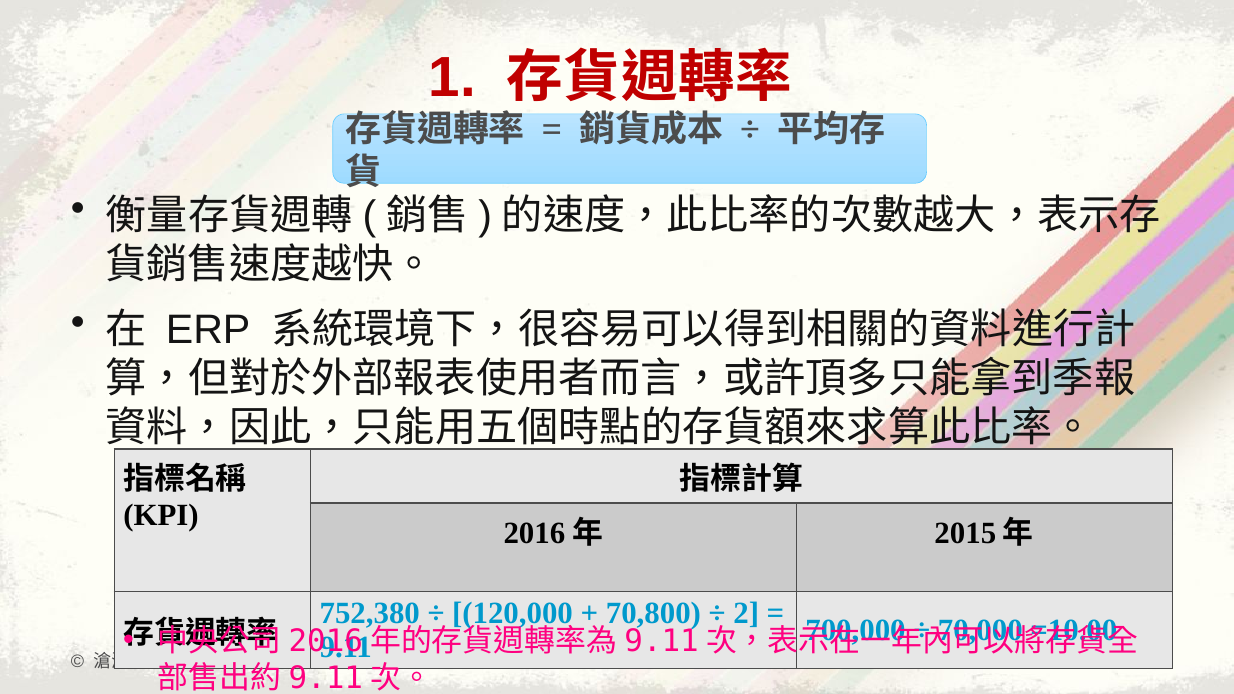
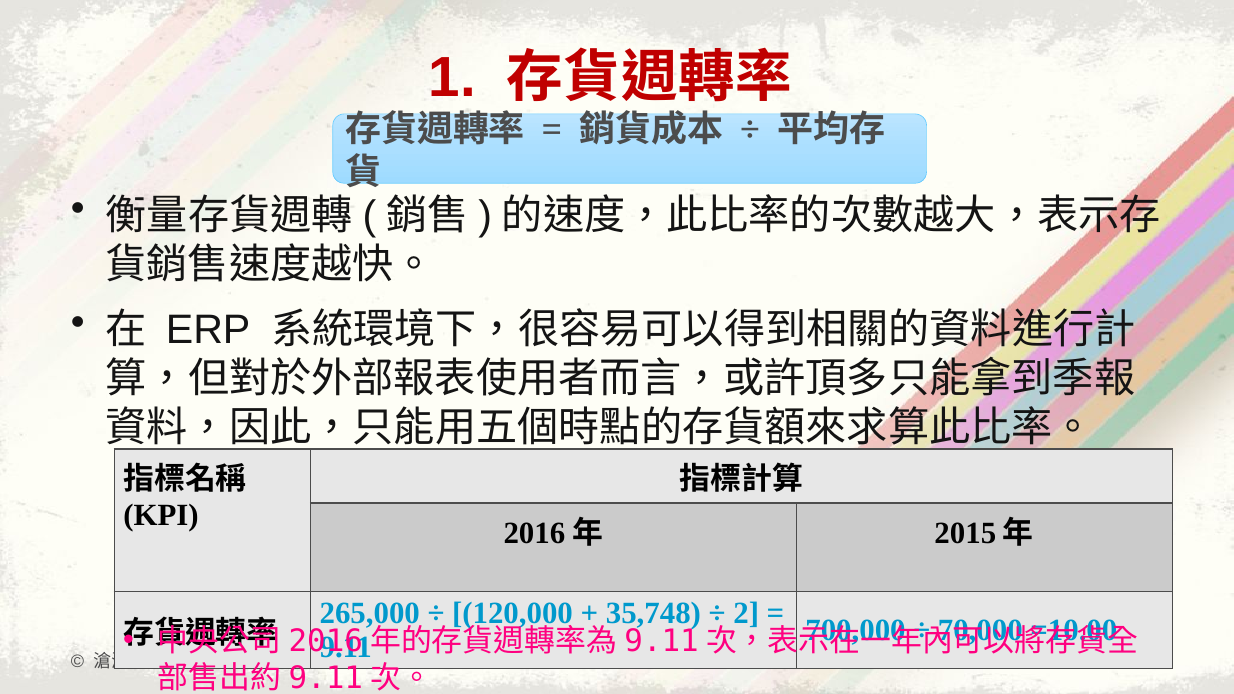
752,380: 752,380 -> 265,000
70,800: 70,800 -> 35,748
